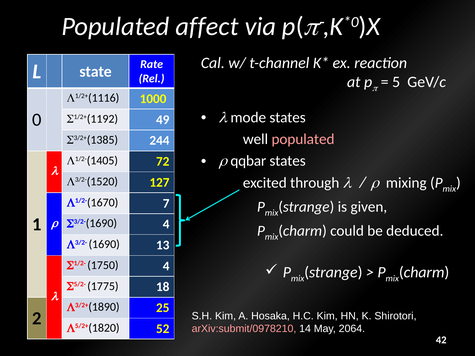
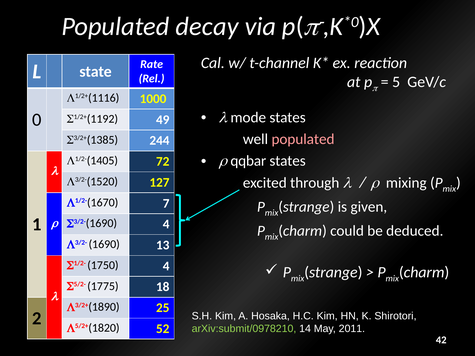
affect: affect -> decay
arXiv:submit/0978210 colour: pink -> light green
2064: 2064 -> 2011
